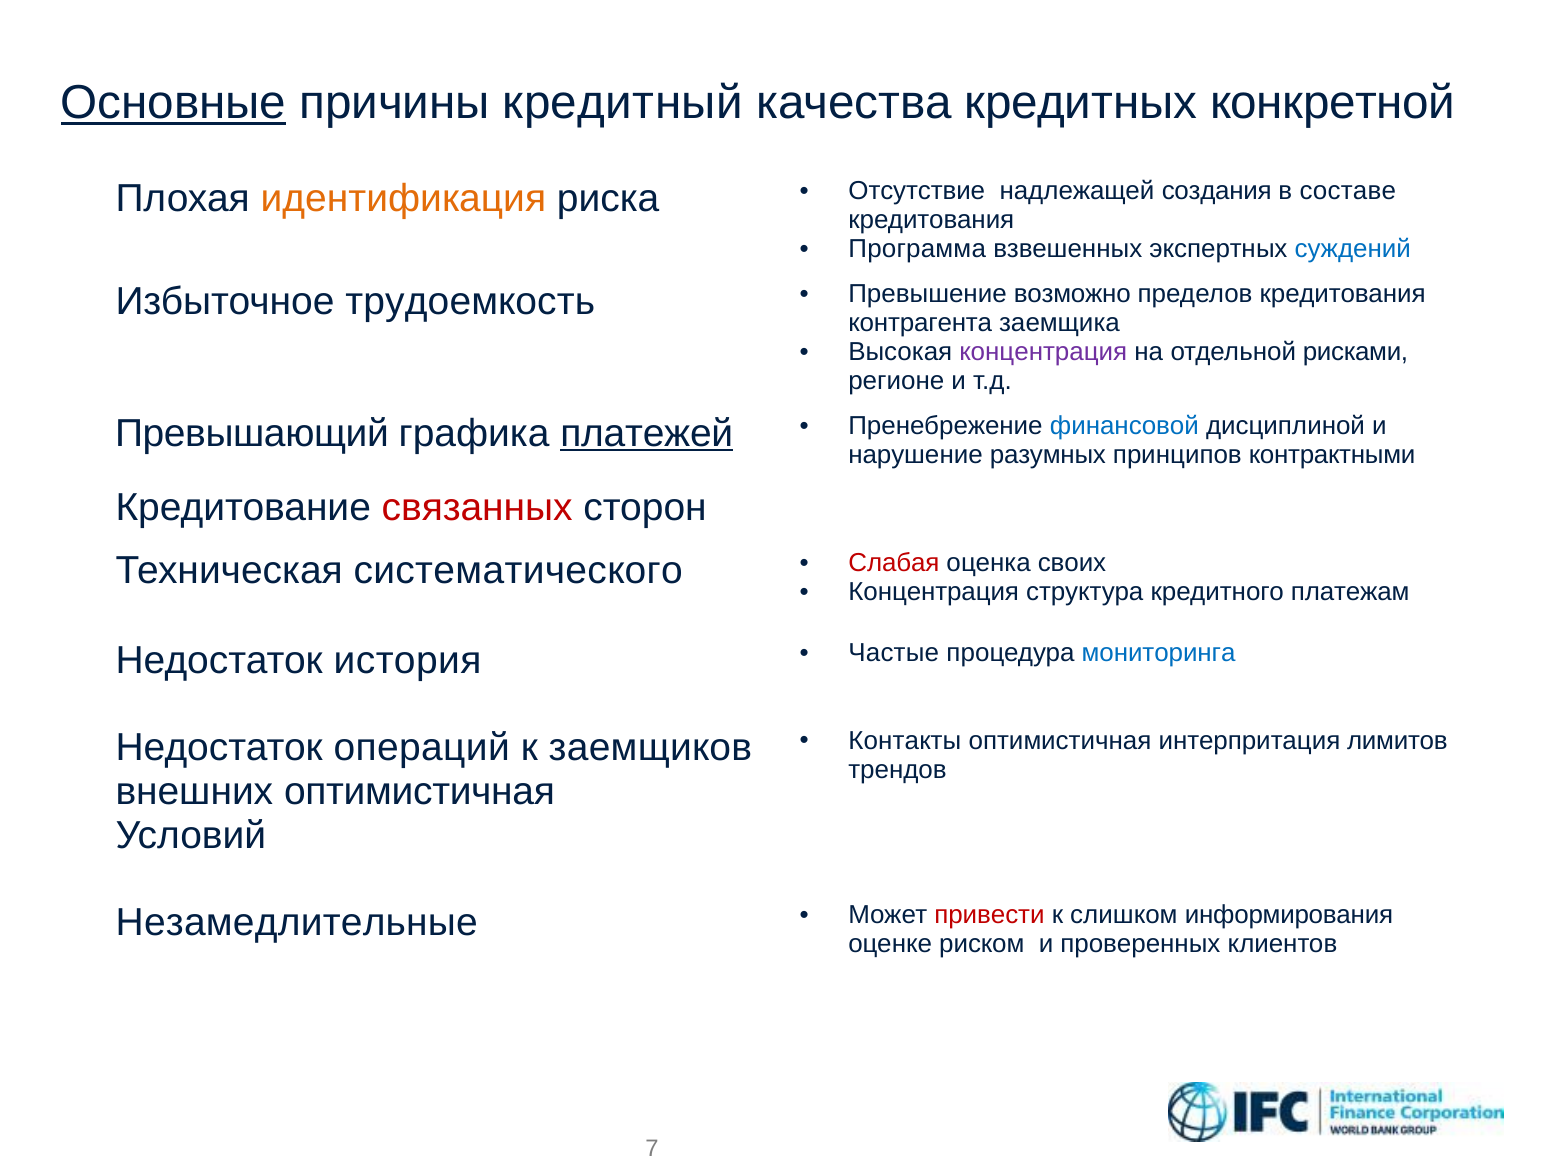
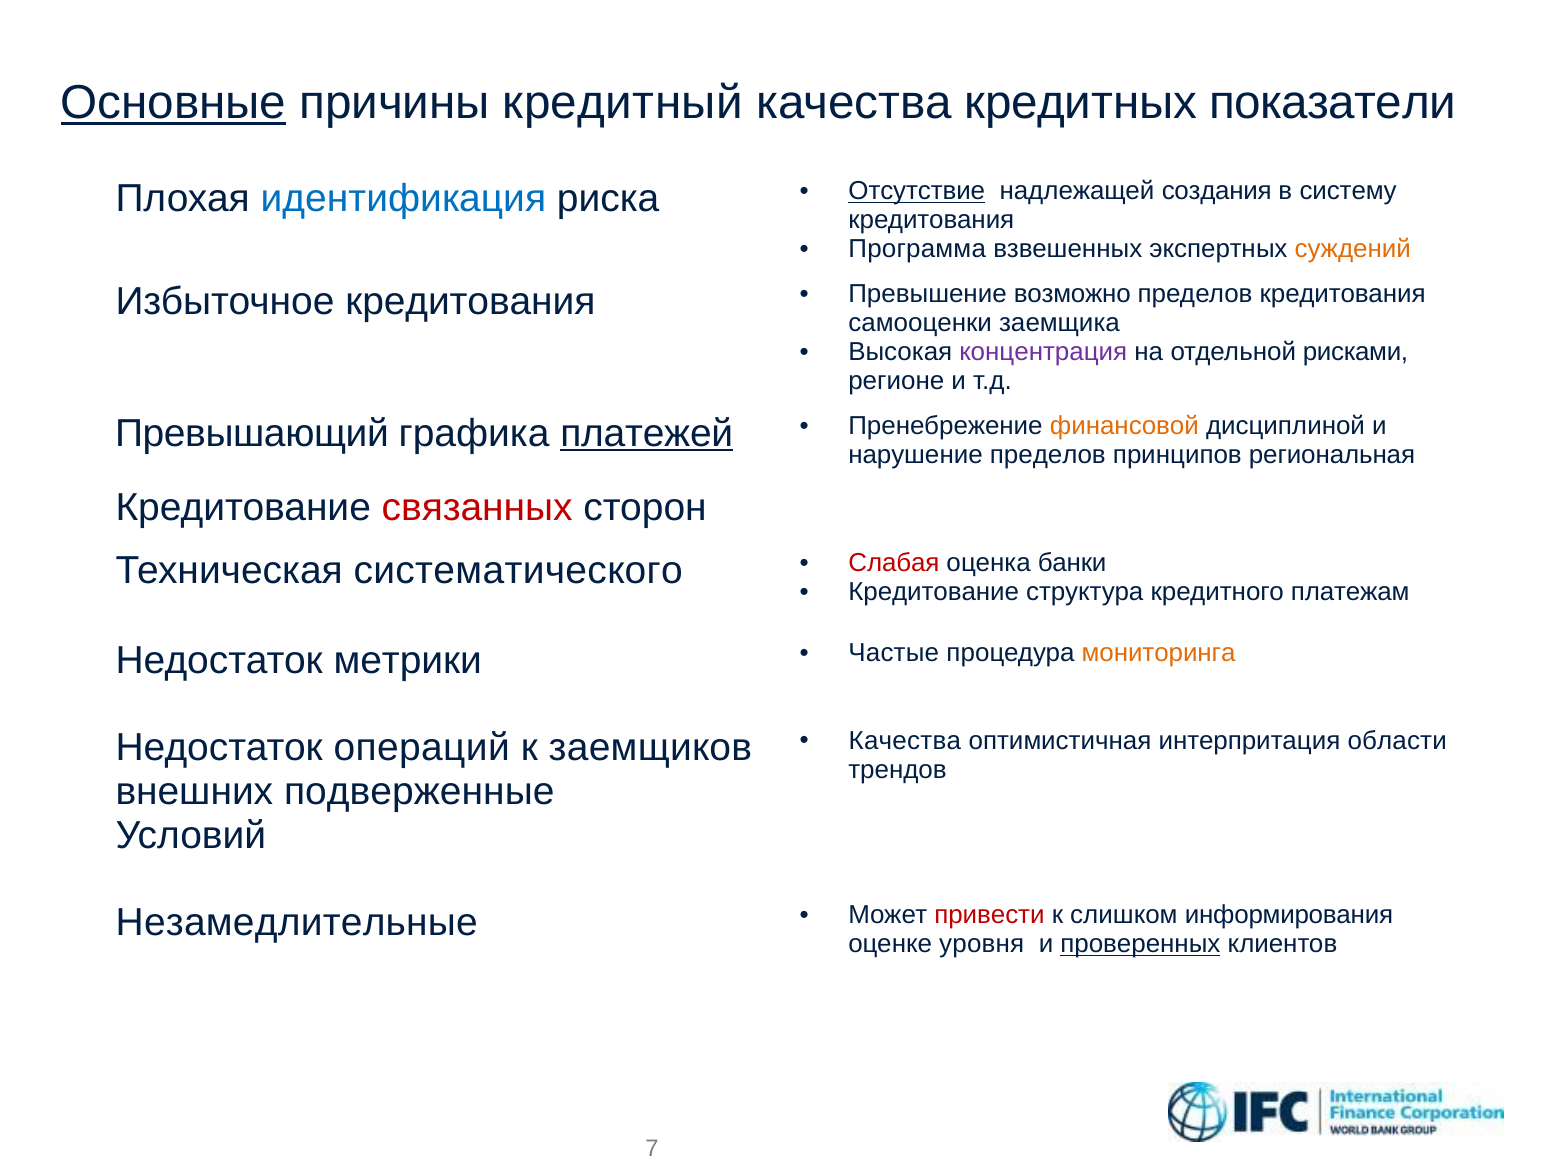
конкретной: конкретной -> показатели
идентификация colour: orange -> blue
Отсутствие underline: none -> present
составе: составе -> систему
суждений colour: blue -> orange
Избыточное трудоемкость: трудоемкость -> кредитования
контрагента: контрагента -> самооценки
финансовой colour: blue -> orange
нарушение разумных: разумных -> пределов
контрактными: контрактными -> региональная
своих: своих -> банки
Концентрация at (934, 592): Концентрация -> Кредитование
мониторинга colour: blue -> orange
история: история -> метрики
Контакты at (905, 741): Контакты -> Качества
лимитов: лимитов -> области
внешних оптимистичная: оптимистичная -> подверженные
риском: риском -> уровня
проверенных underline: none -> present
